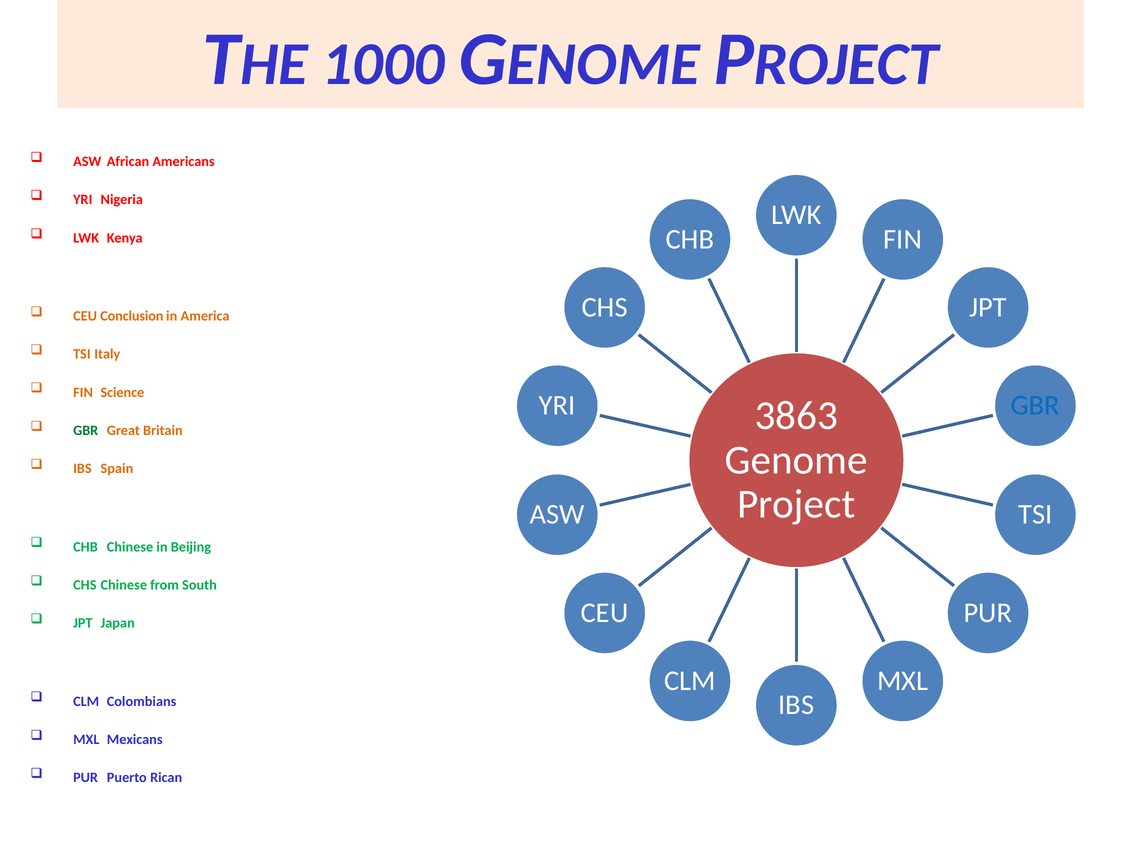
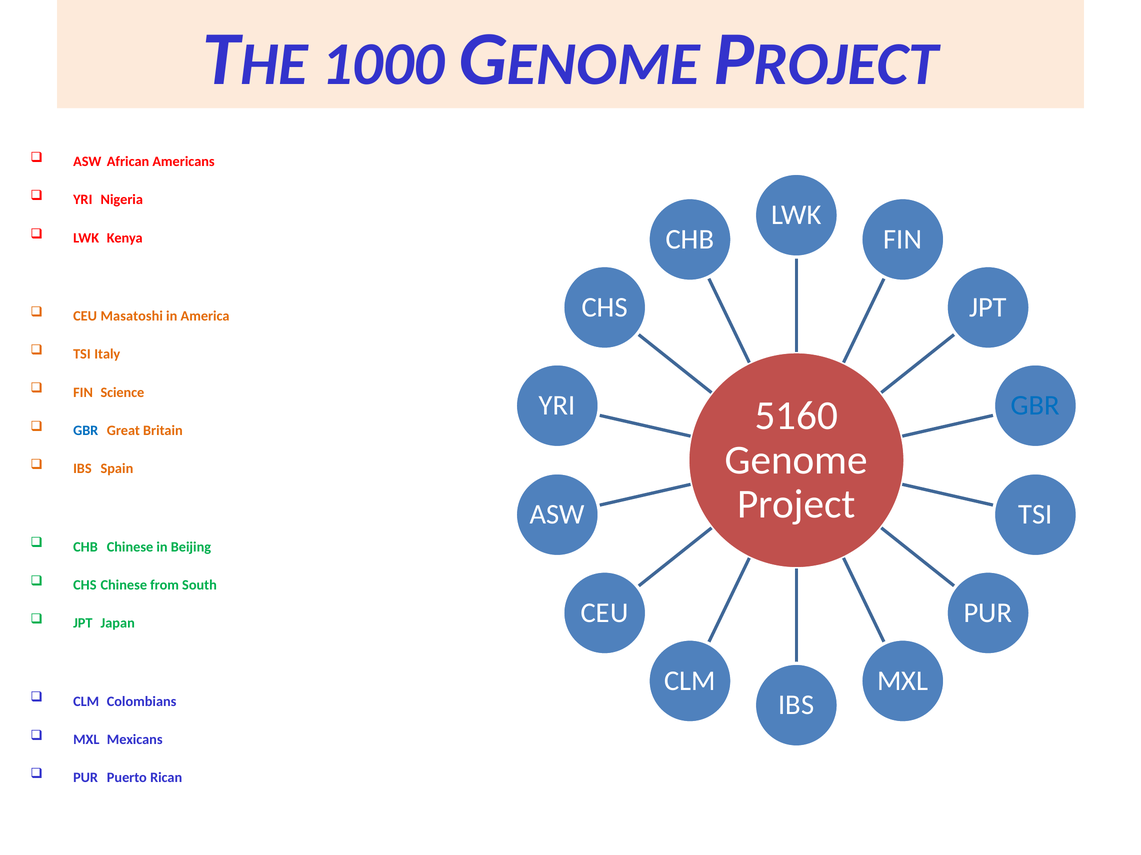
Conclusion: Conclusion -> Masatoshi
3863: 3863 -> 5160
GBR at (86, 431) colour: green -> blue
